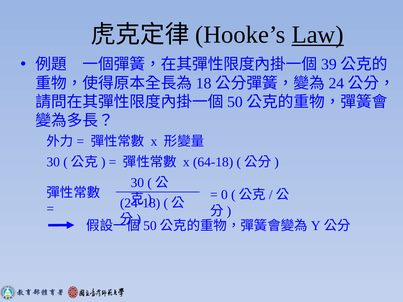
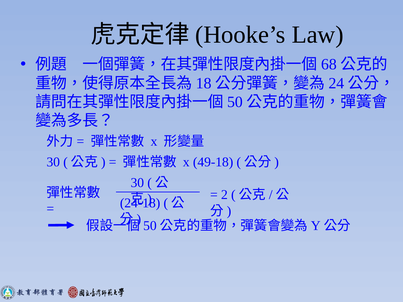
Law underline: present -> none
39: 39 -> 68
64-18: 64-18 -> 49-18
0: 0 -> 2
